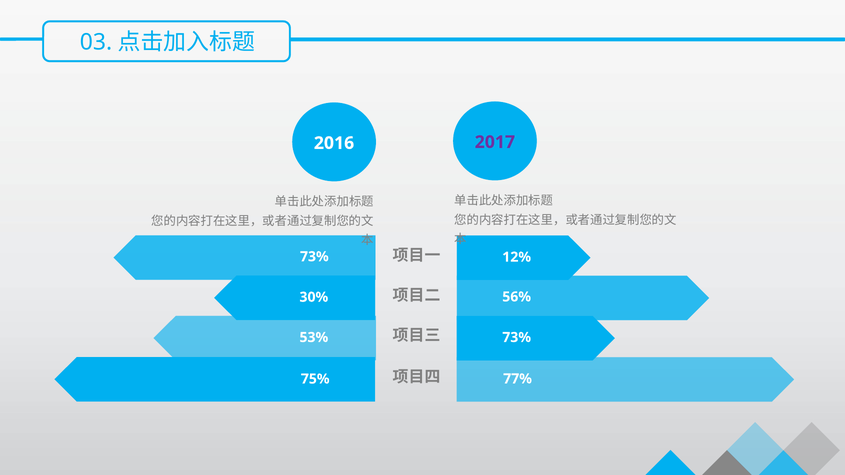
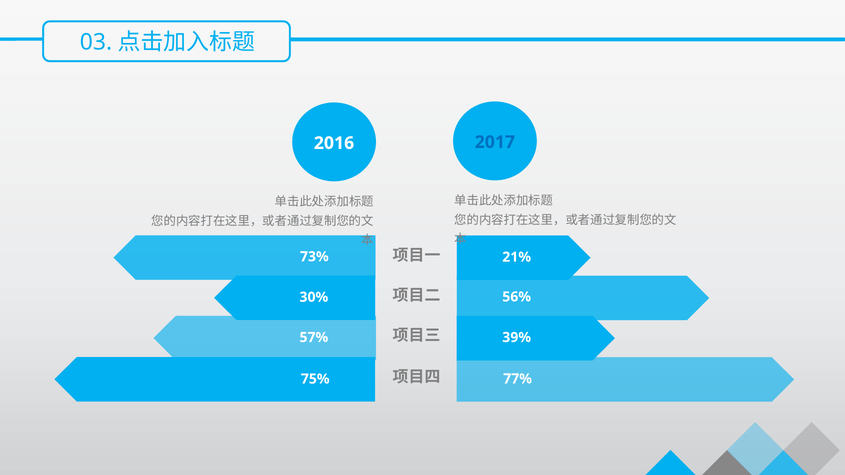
2017 colour: purple -> blue
12%: 12% -> 21%
53%: 53% -> 57%
73% at (517, 338): 73% -> 39%
